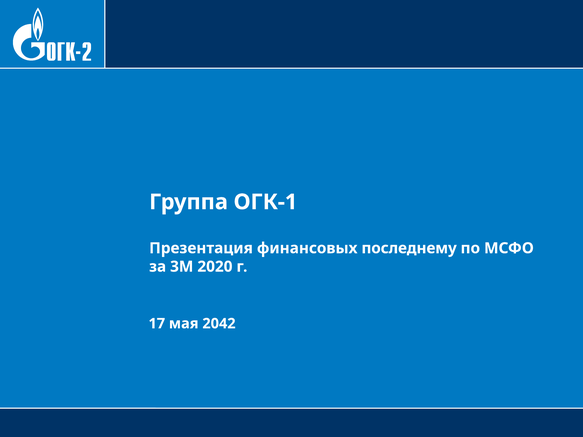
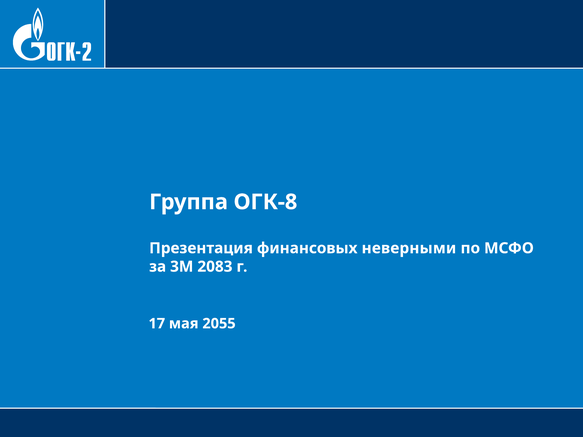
ОГК-1: ОГК-1 -> ОГК-8
последнему: последнему -> неверными
2020: 2020 -> 2083
2042: 2042 -> 2055
